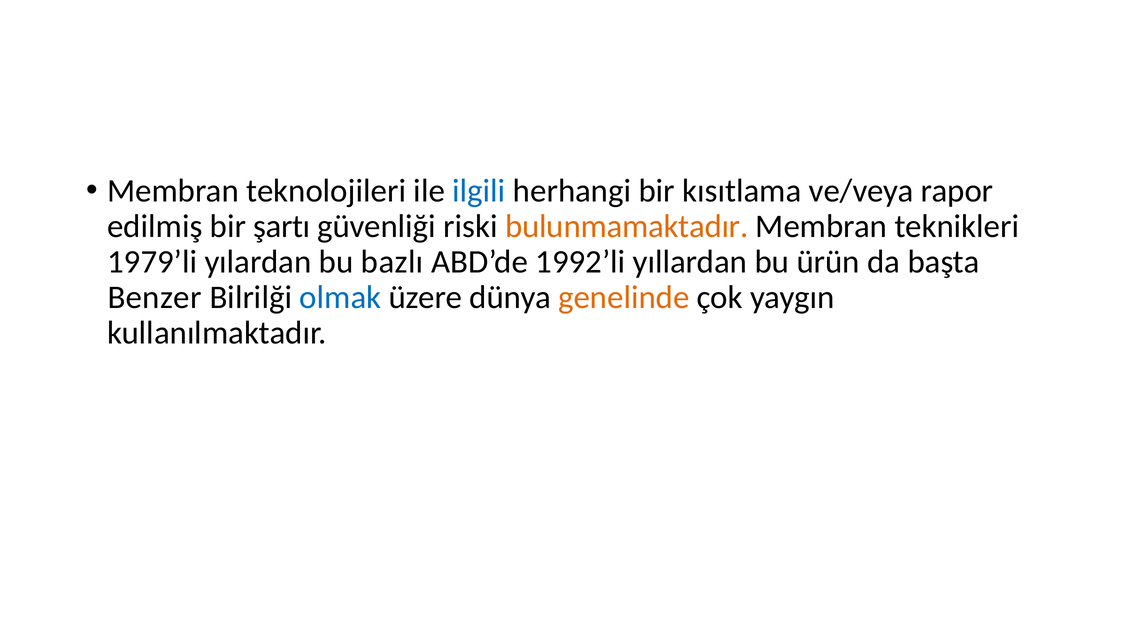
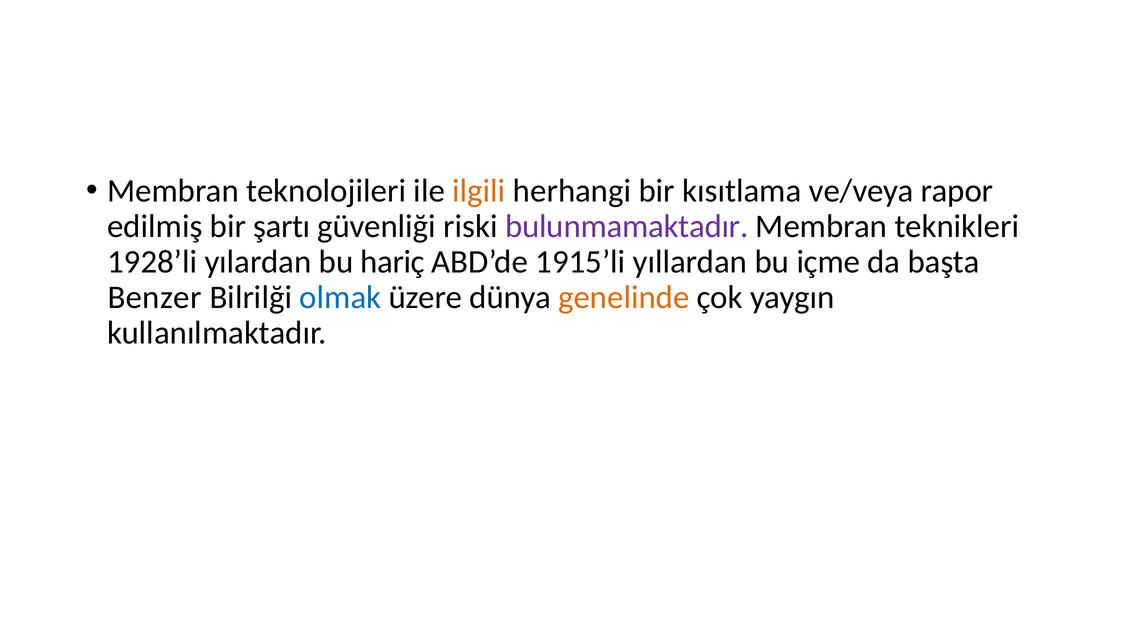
ilgili colour: blue -> orange
bulunmamaktadır colour: orange -> purple
1979’li: 1979’li -> 1928’li
bazlı: bazlı -> hariç
1992’li: 1992’li -> 1915’li
ürün: ürün -> içme
